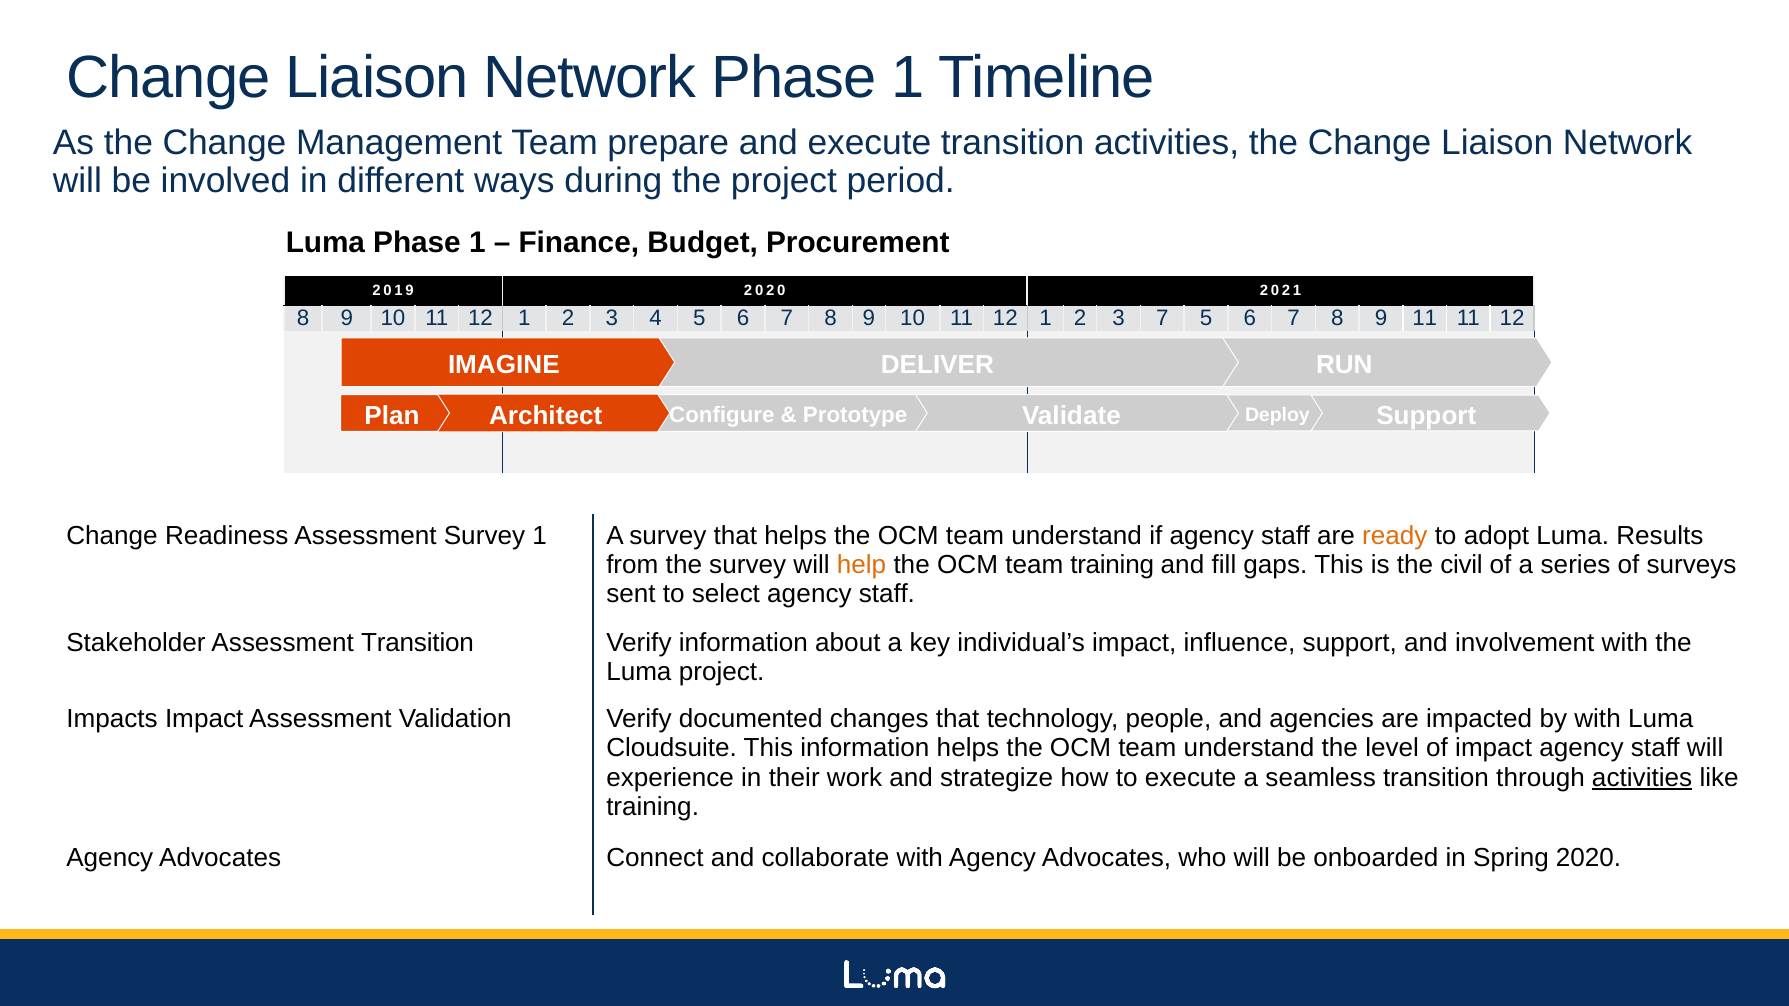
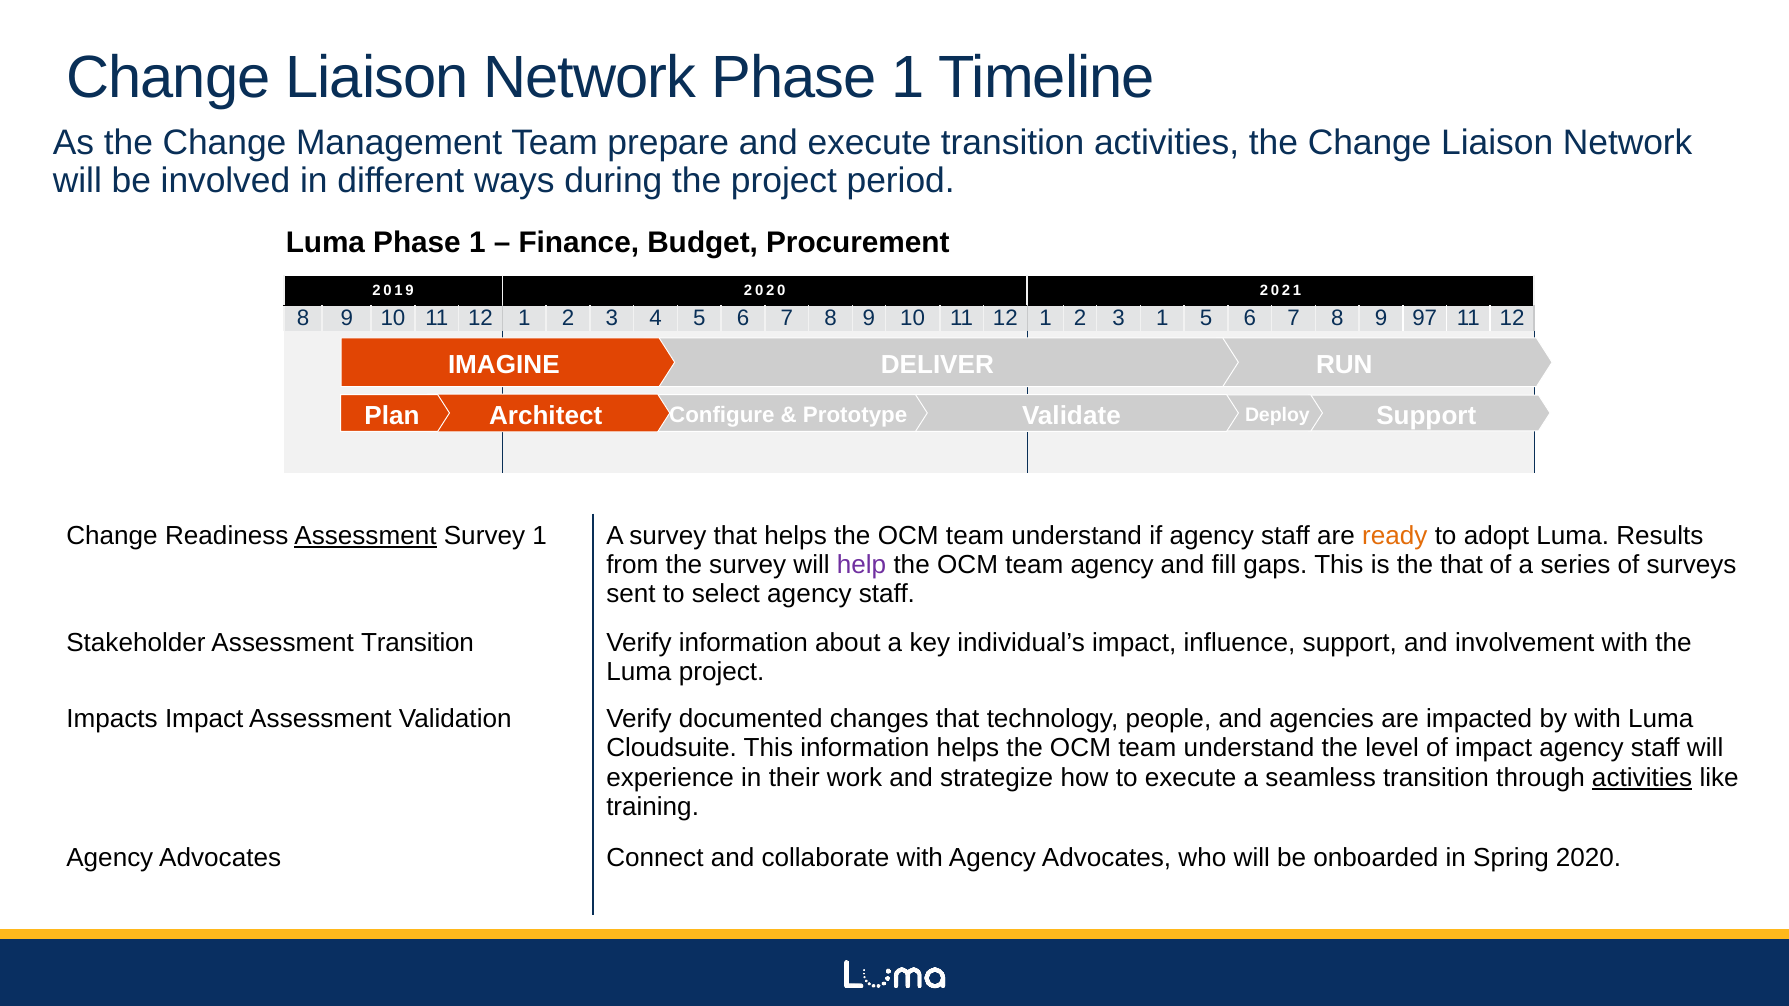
3 7: 7 -> 1
9 11: 11 -> 97
Assessment at (365, 536) underline: none -> present
help colour: orange -> purple
team training: training -> agency
the civil: civil -> that
